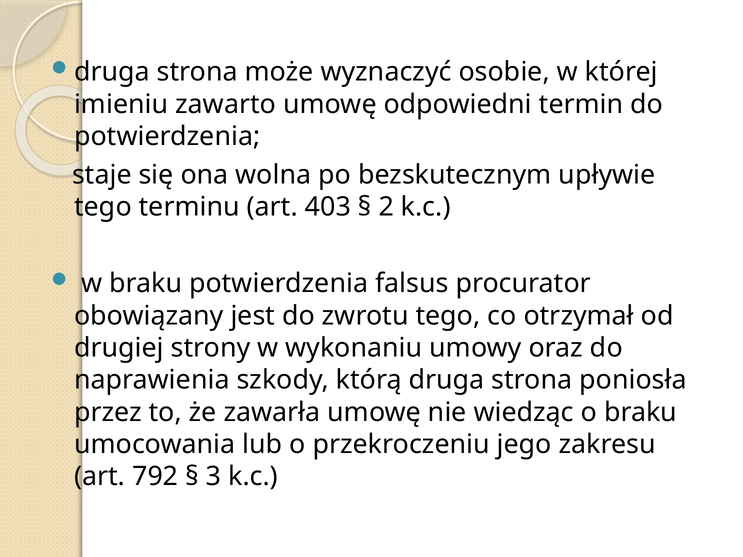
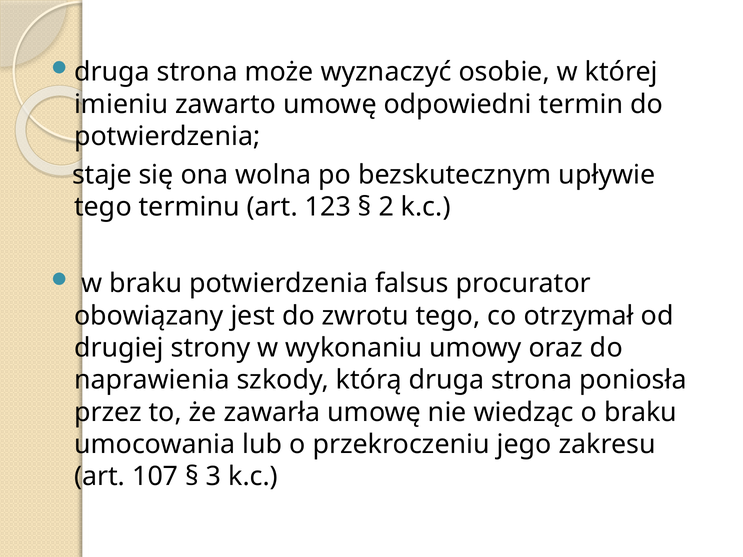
403: 403 -> 123
792: 792 -> 107
